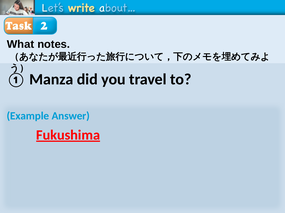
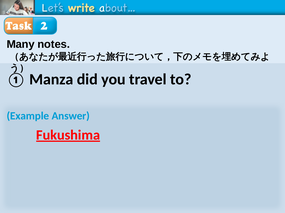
What: What -> Many
